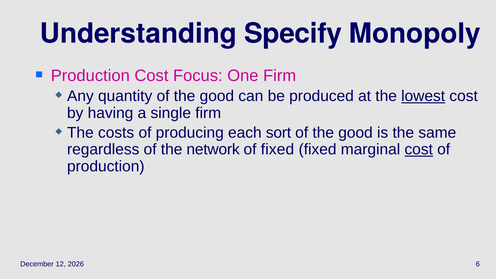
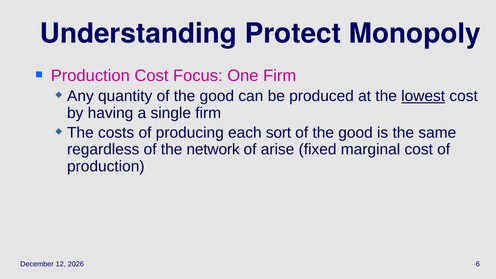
Specify: Specify -> Protect
of fixed: fixed -> arise
cost at (419, 150) underline: present -> none
